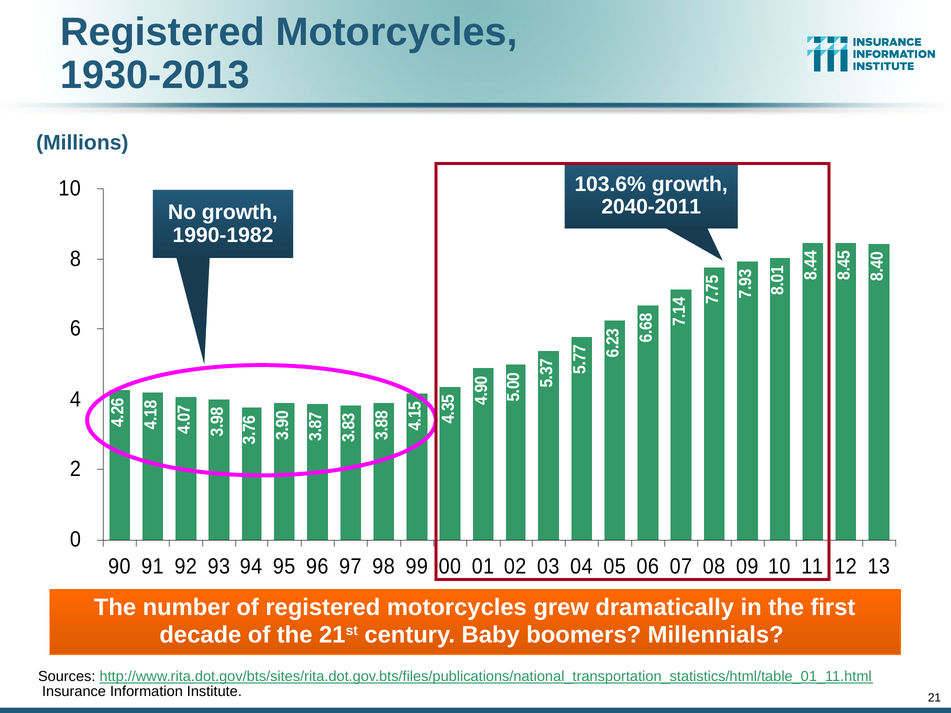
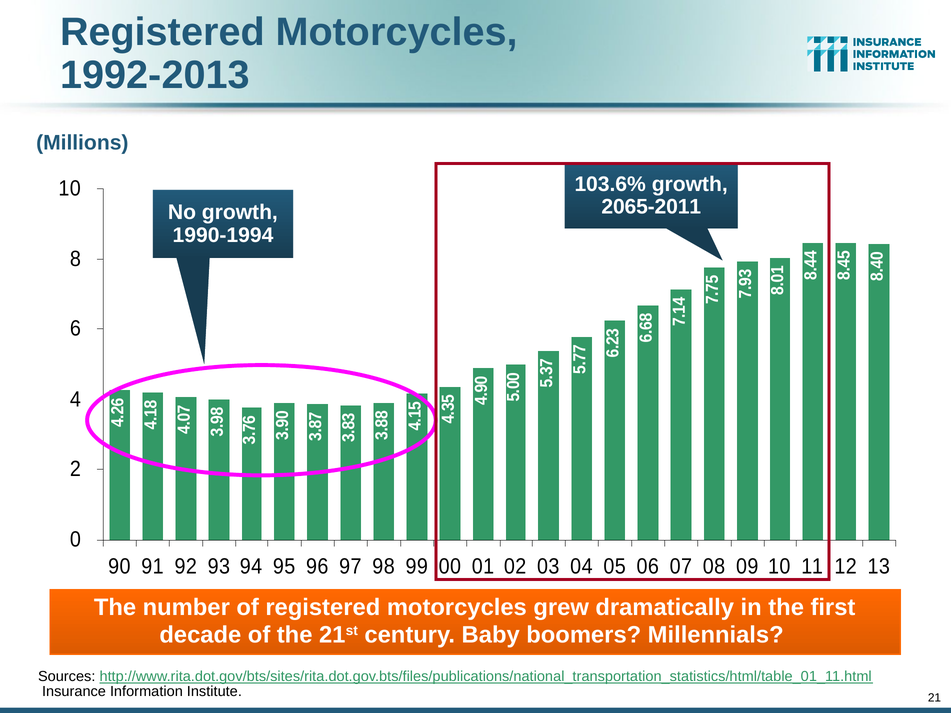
1930-2013: 1930-2013 -> 1992-2013
2040-2011: 2040-2011 -> 2065-2011
1990-1982: 1990-1982 -> 1990-1994
